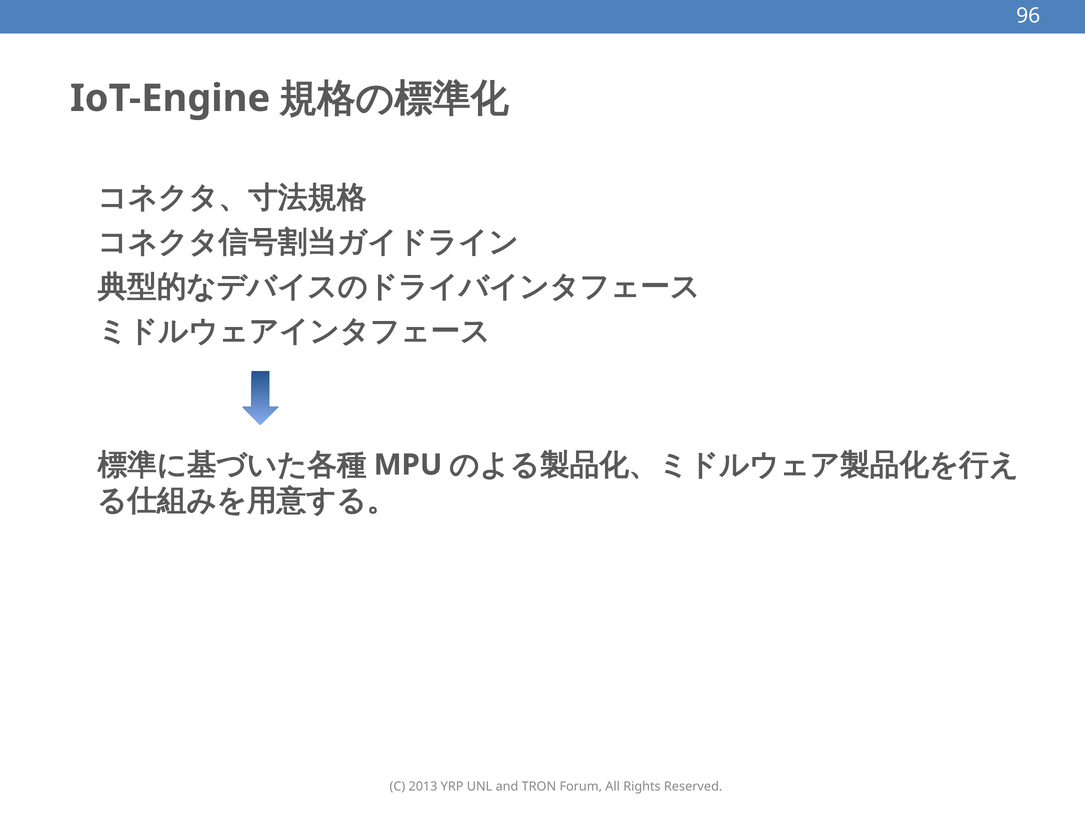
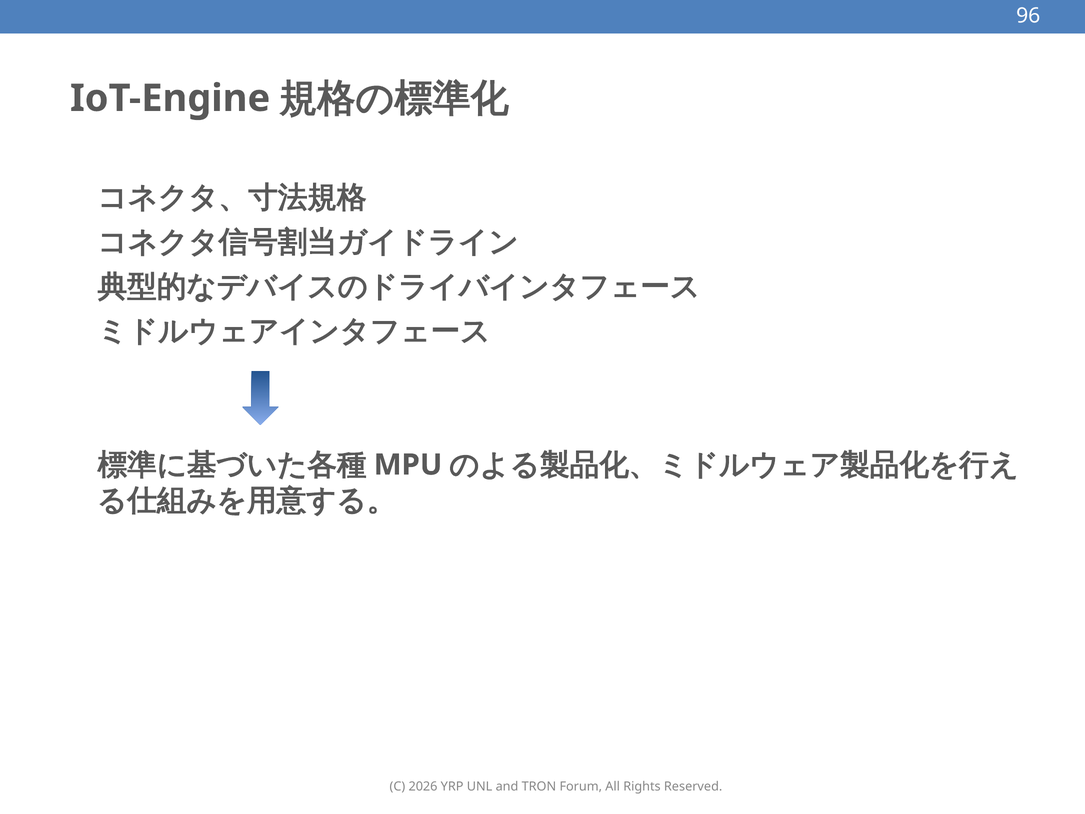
2013: 2013 -> 2026
